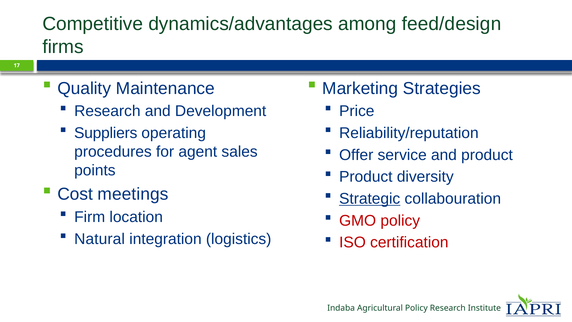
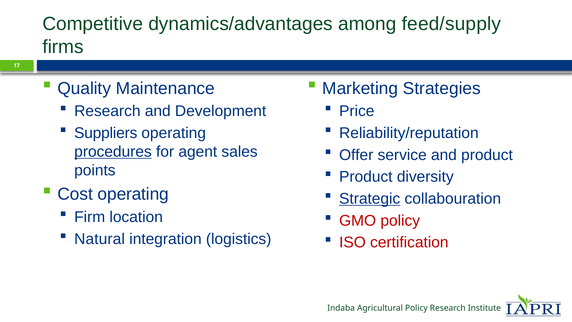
feed/design: feed/design -> feed/supply
procedures underline: none -> present
Cost meetings: meetings -> operating
